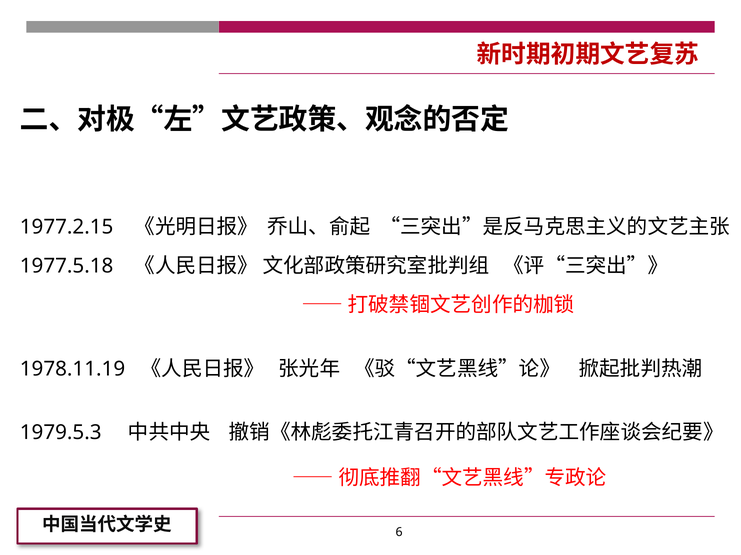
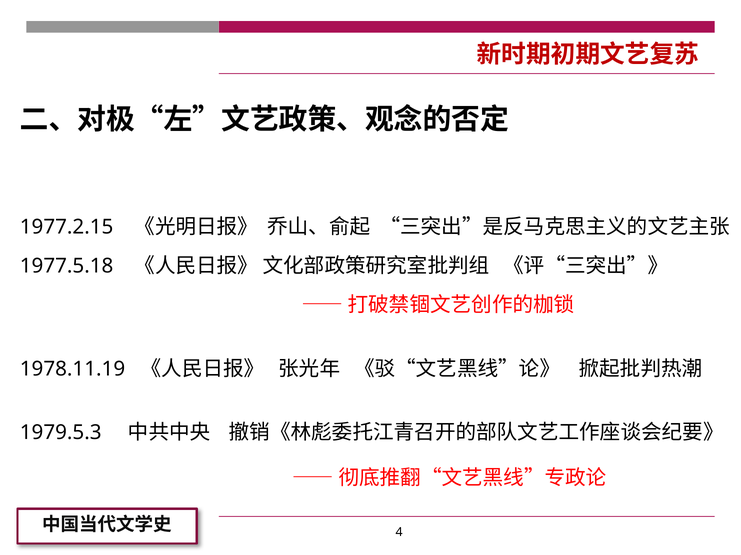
6: 6 -> 4
